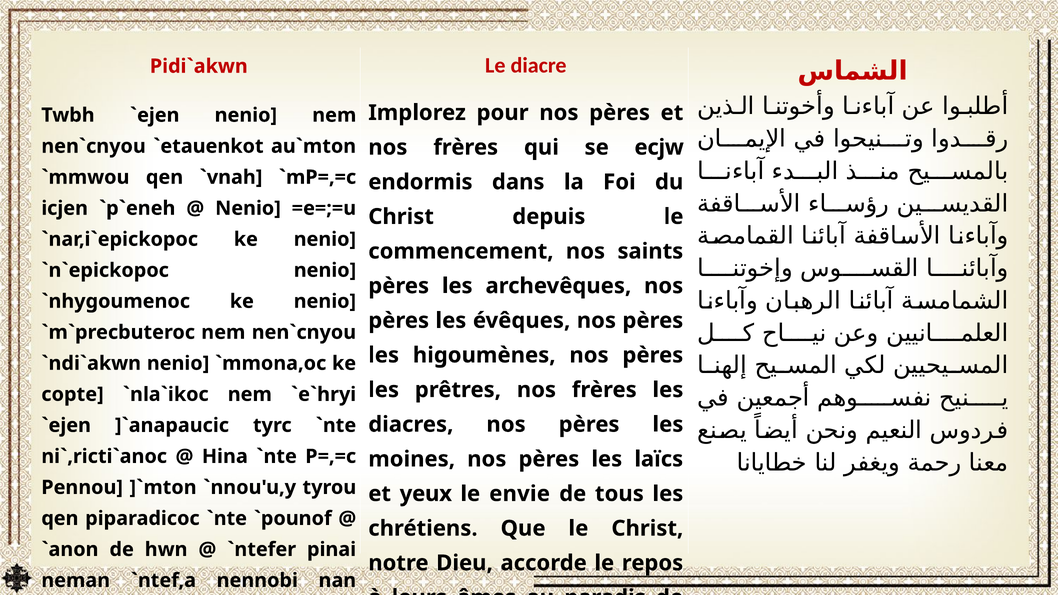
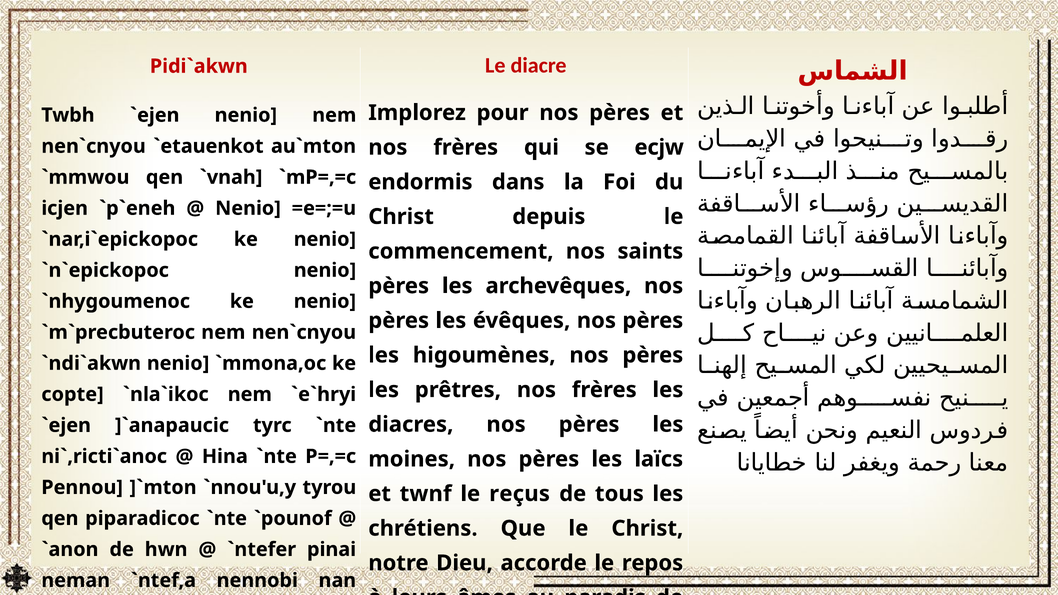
yeux: yeux -> twnf
envie: envie -> reçus
